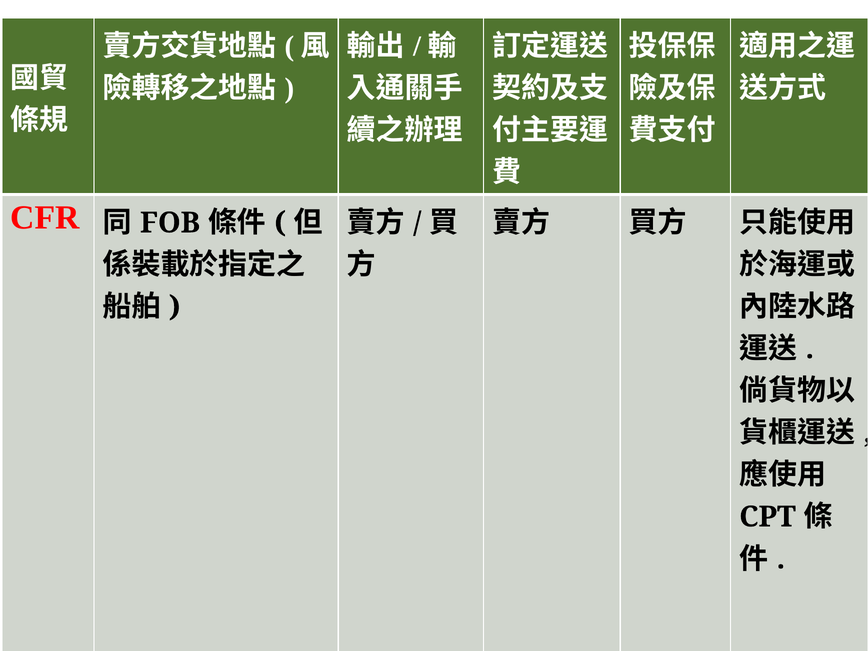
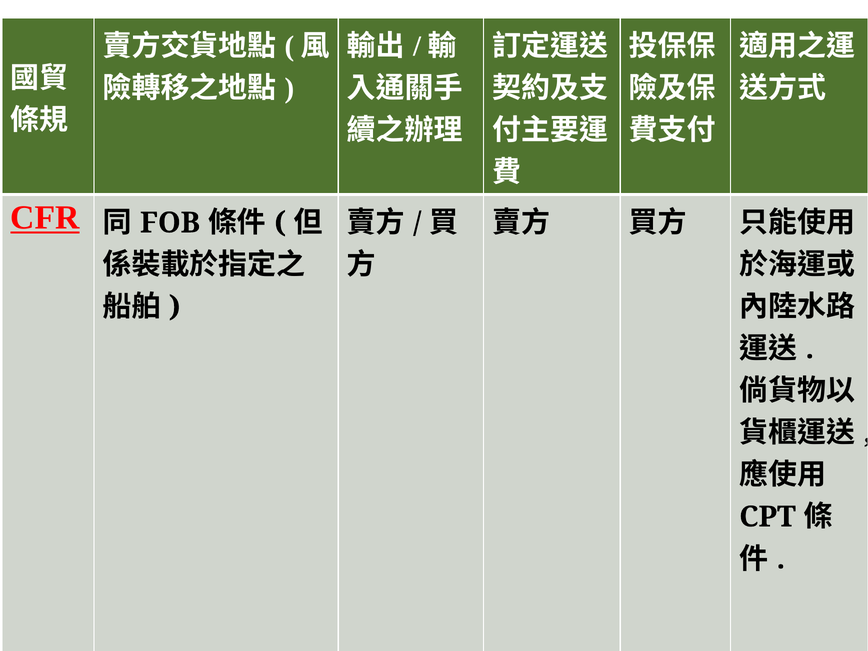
CFR underline: none -> present
